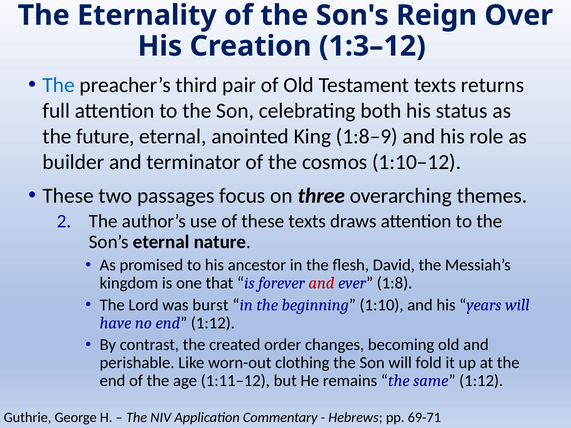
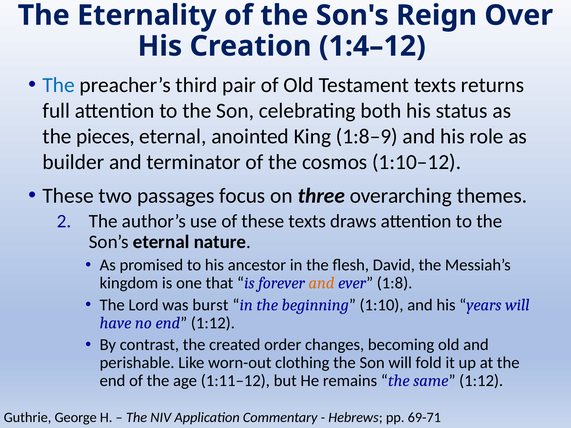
1:3–12: 1:3–12 -> 1:4–12
future: future -> pieces
and at (321, 283) colour: red -> orange
